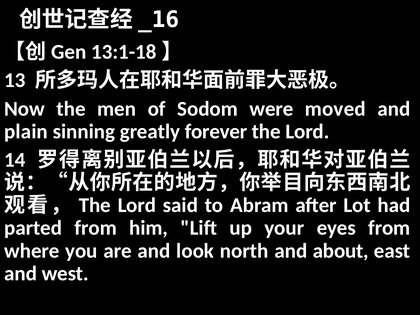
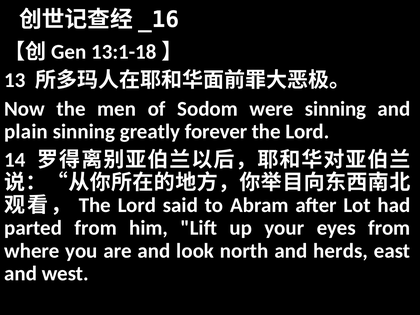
were moved: moved -> sinning
about: about -> herds
